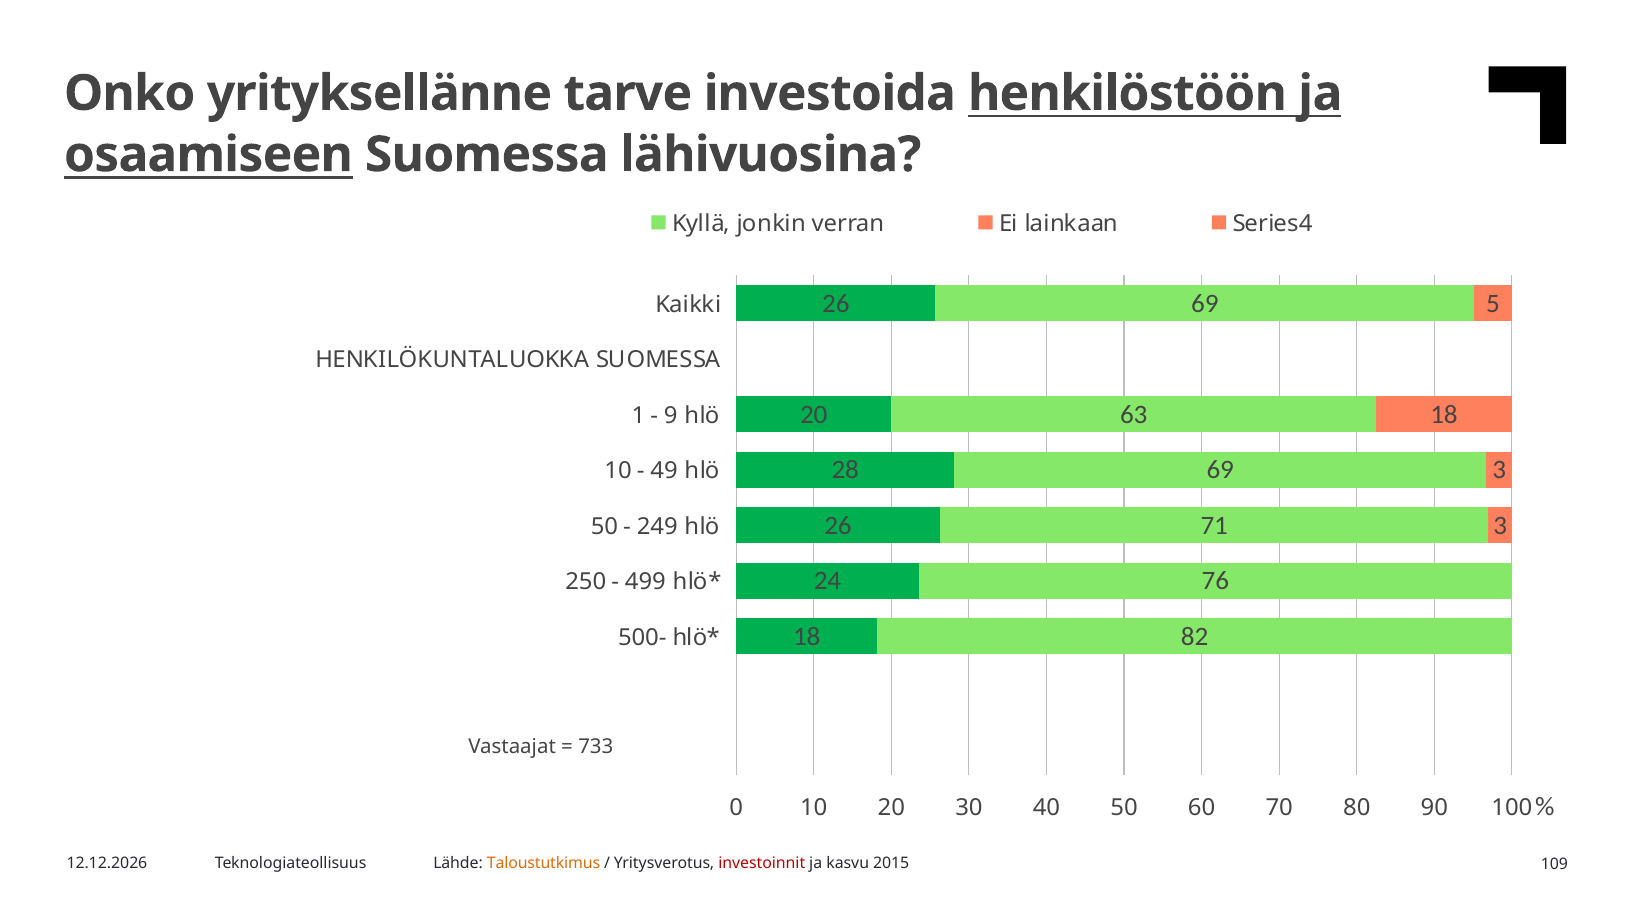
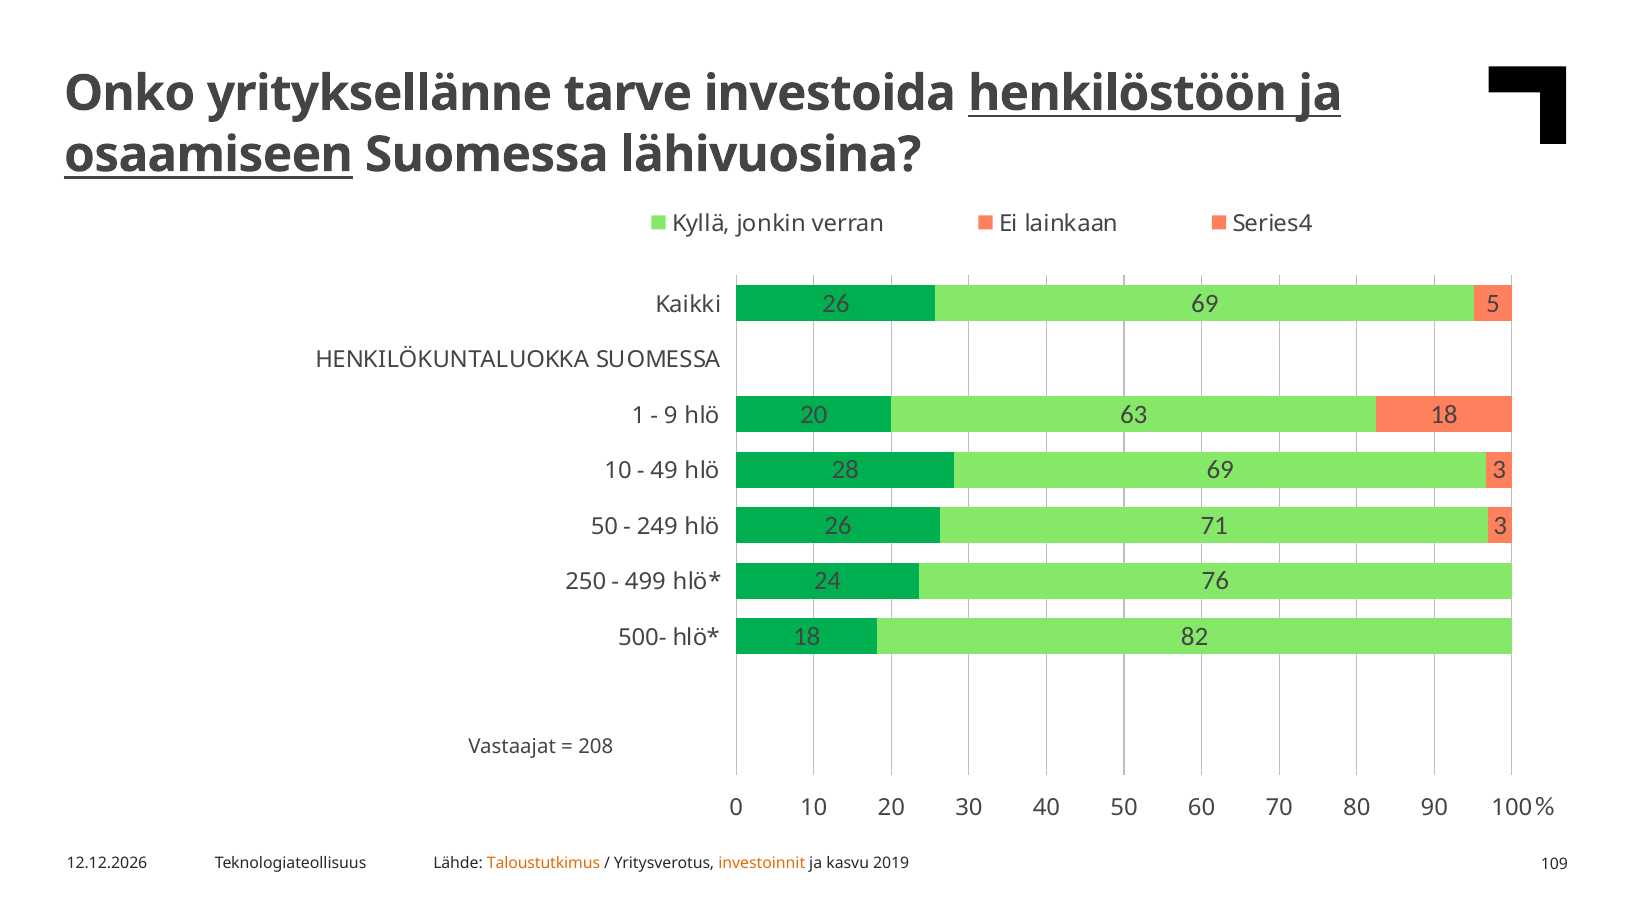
733: 733 -> 208
investoinnit colour: red -> orange
2015: 2015 -> 2019
